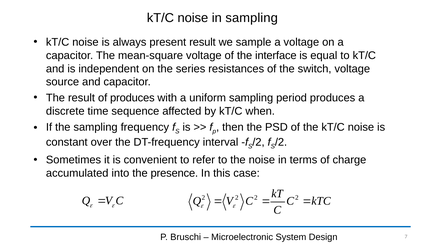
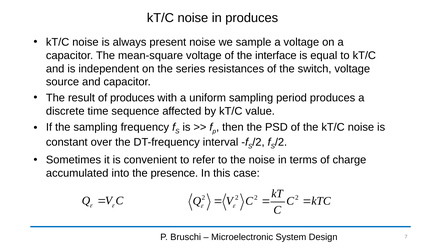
in sampling: sampling -> produces
present result: result -> noise
when: when -> value
